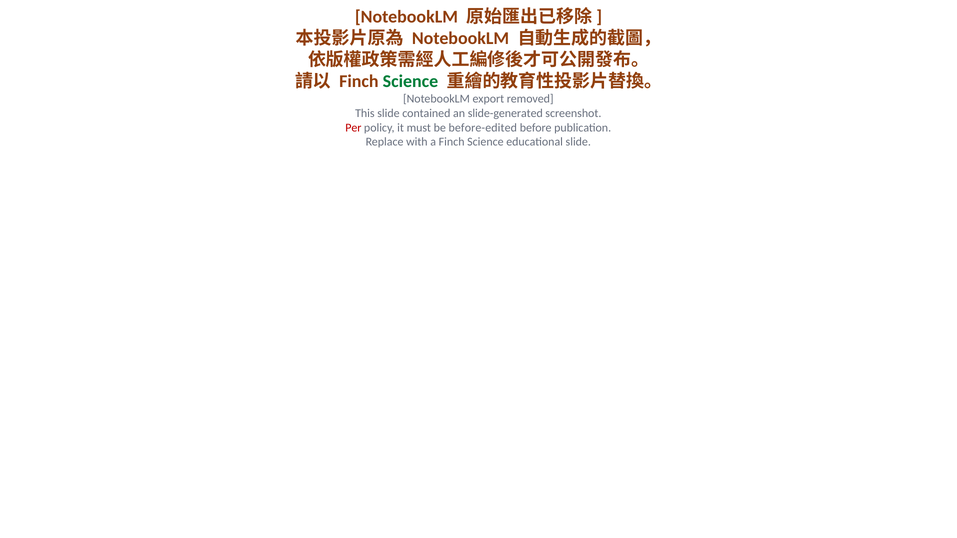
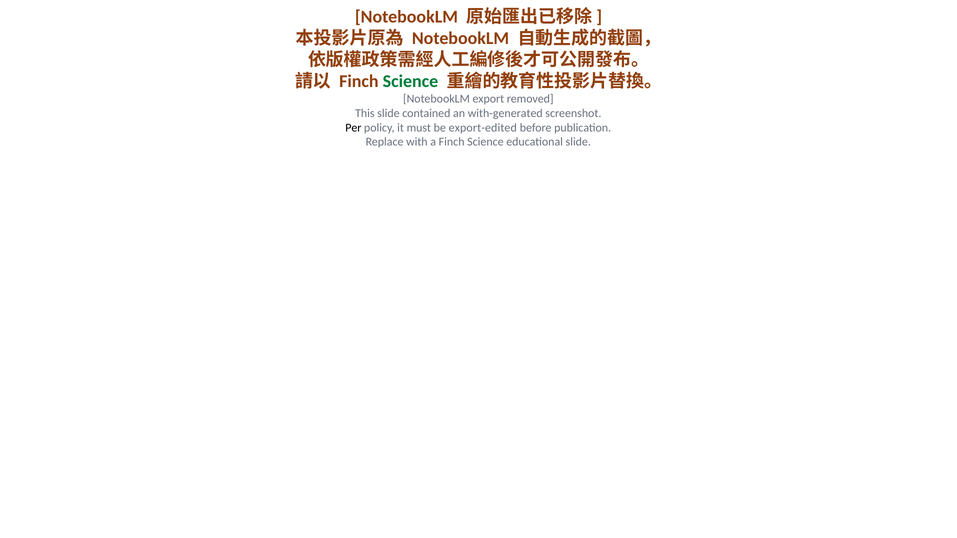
slide-generated: slide-generated -> with-generated
Per colour: red -> black
before-edited: before-edited -> export-edited
